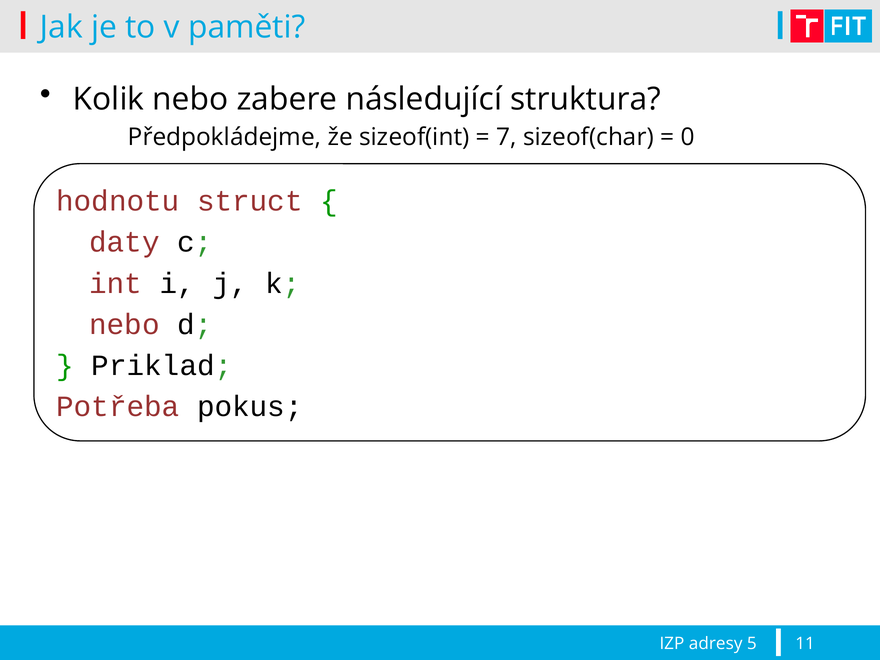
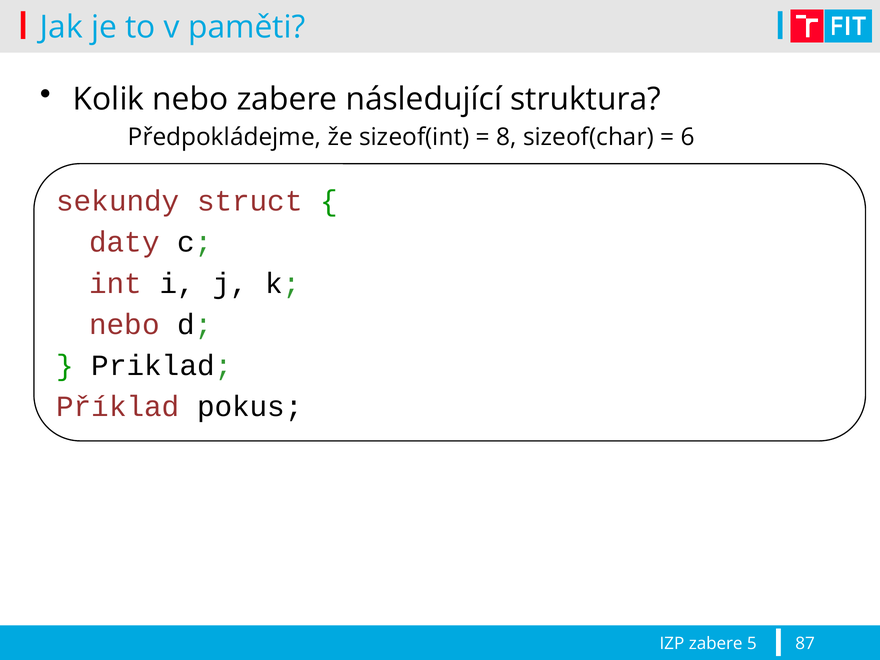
7: 7 -> 8
0: 0 -> 6
hodnotu: hodnotu -> sekundy
Potřeba: Potřeba -> Příklad
IZP adresy: adresy -> zabere
11: 11 -> 87
